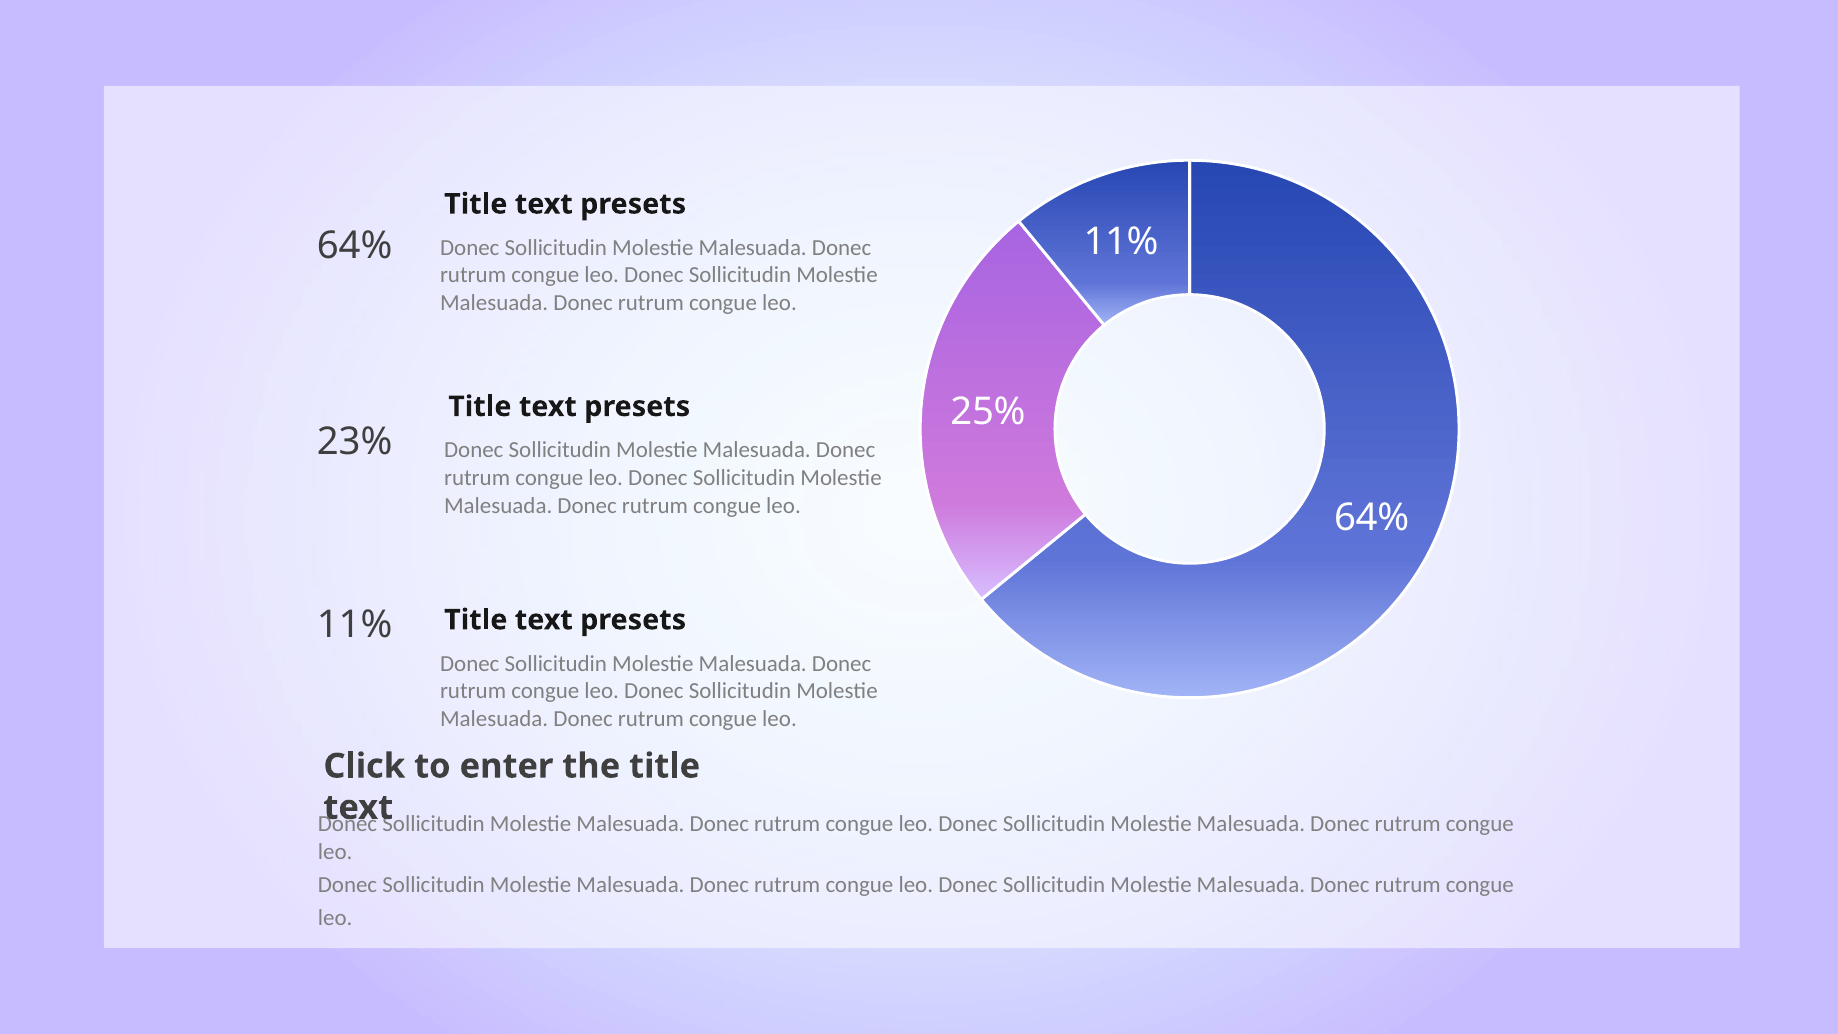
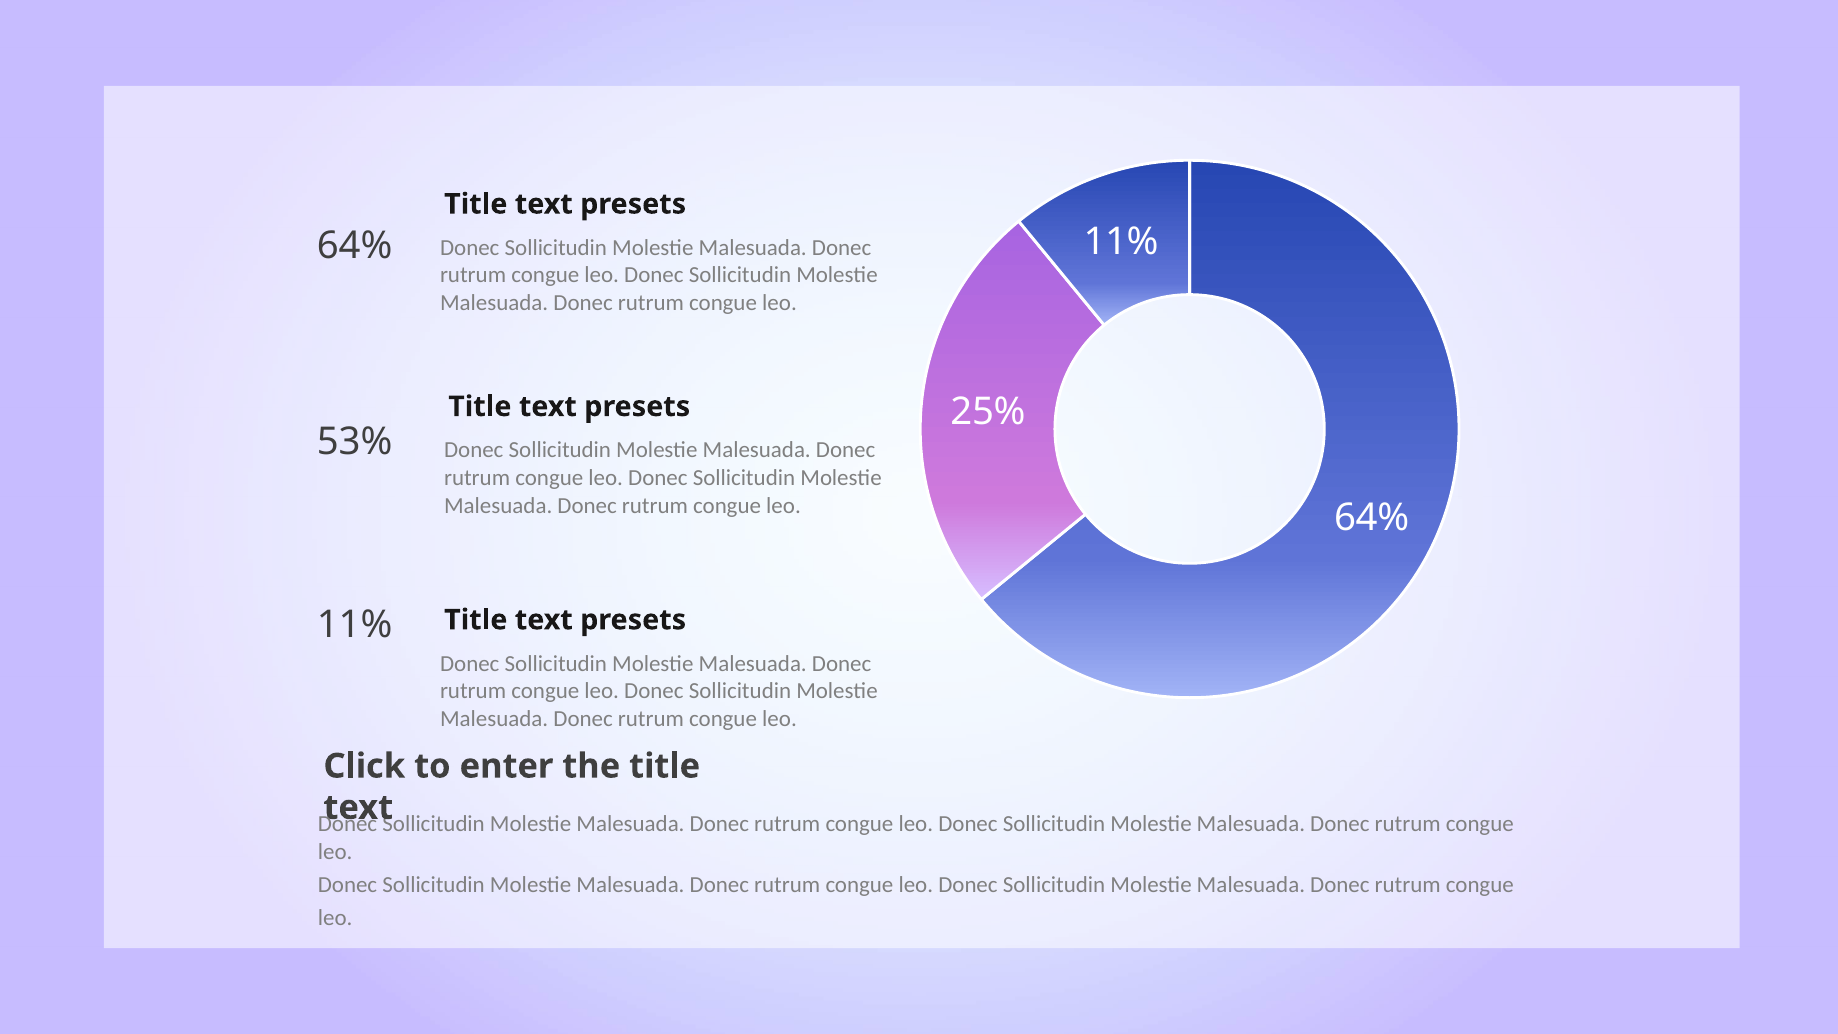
23%: 23% -> 53%
